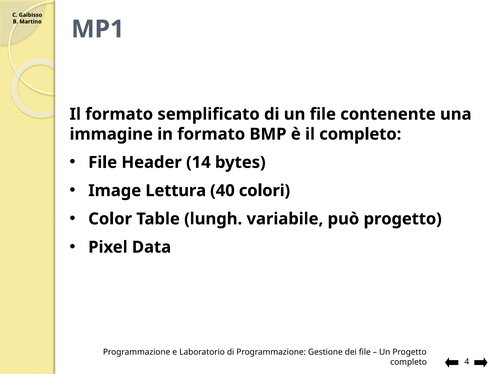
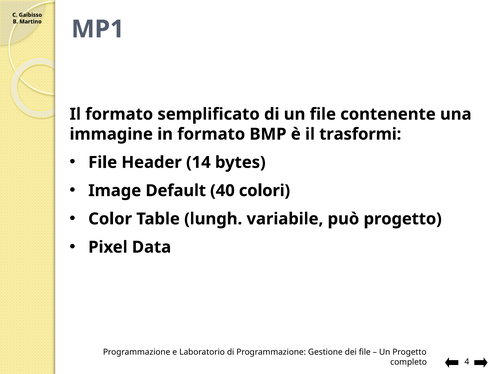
il completo: completo -> trasformi
Lettura: Lettura -> Default
